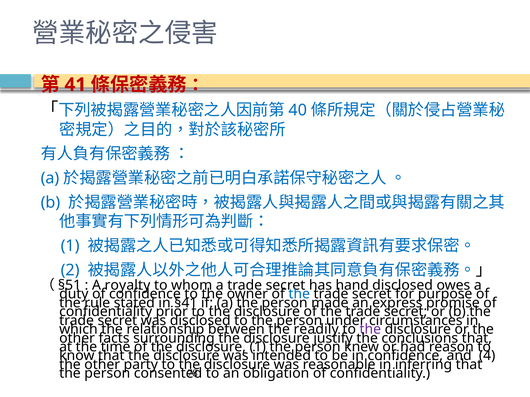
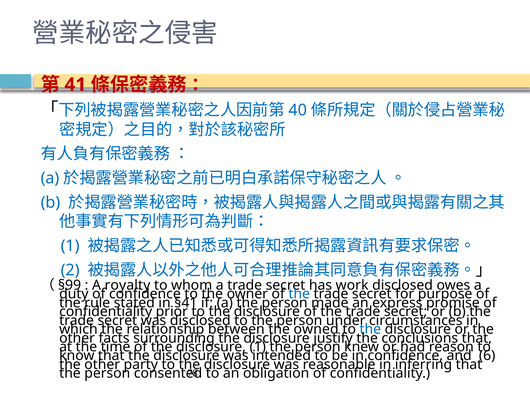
§51: §51 -> §99
hand: hand -> work
readily: readily -> owned
the at (370, 330) colour: purple -> blue
4: 4 -> 6
